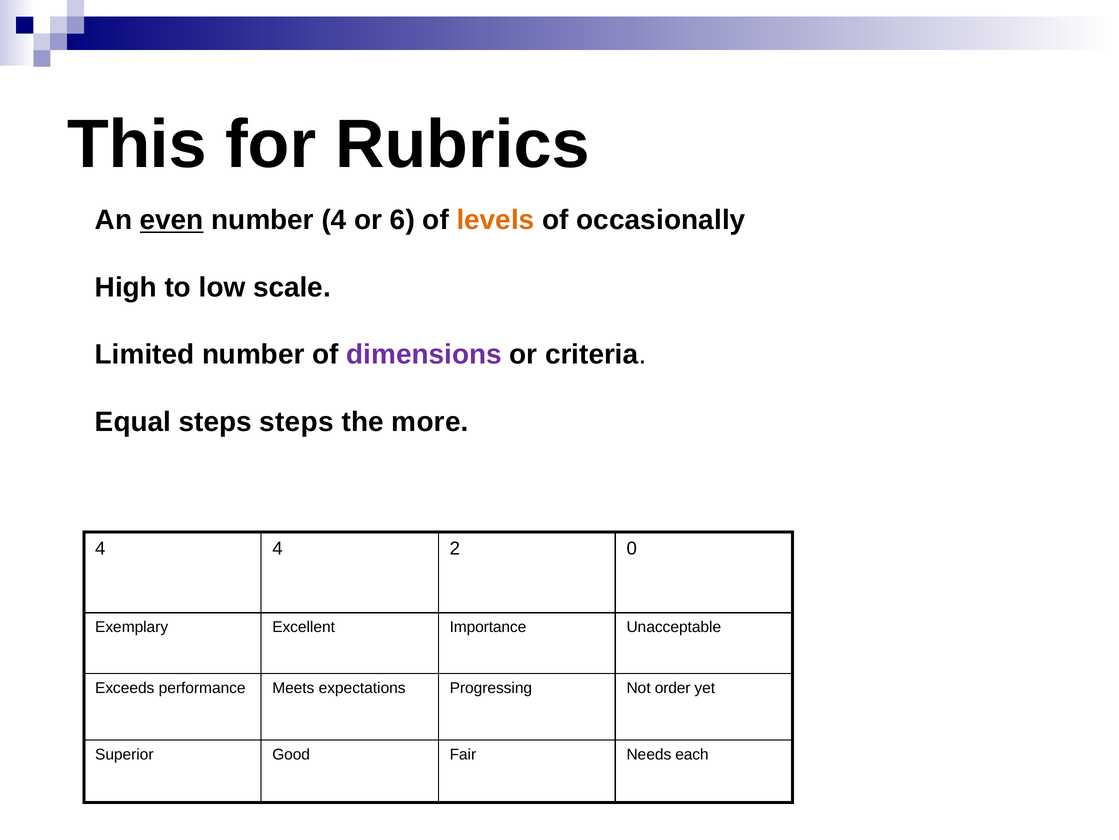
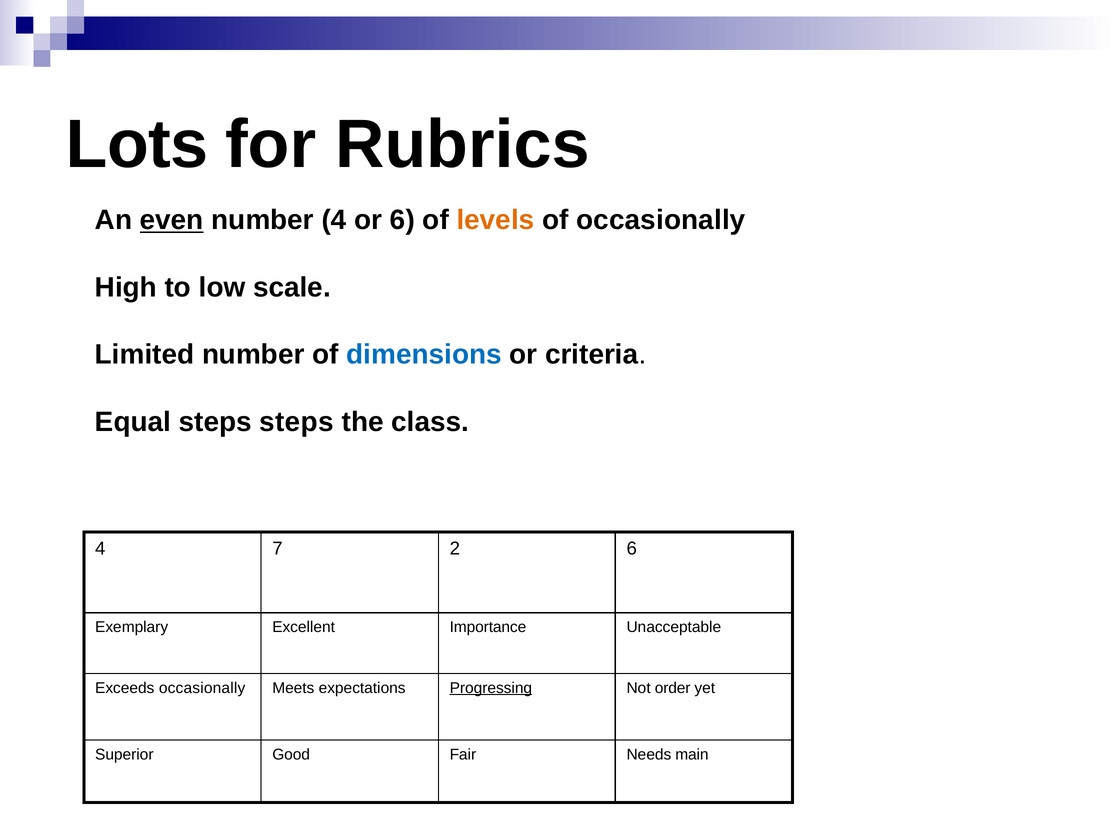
This: This -> Lots
dimensions colour: purple -> blue
more: more -> class
4 4: 4 -> 7
2 0: 0 -> 6
Exceeds performance: performance -> occasionally
Progressing underline: none -> present
each: each -> main
